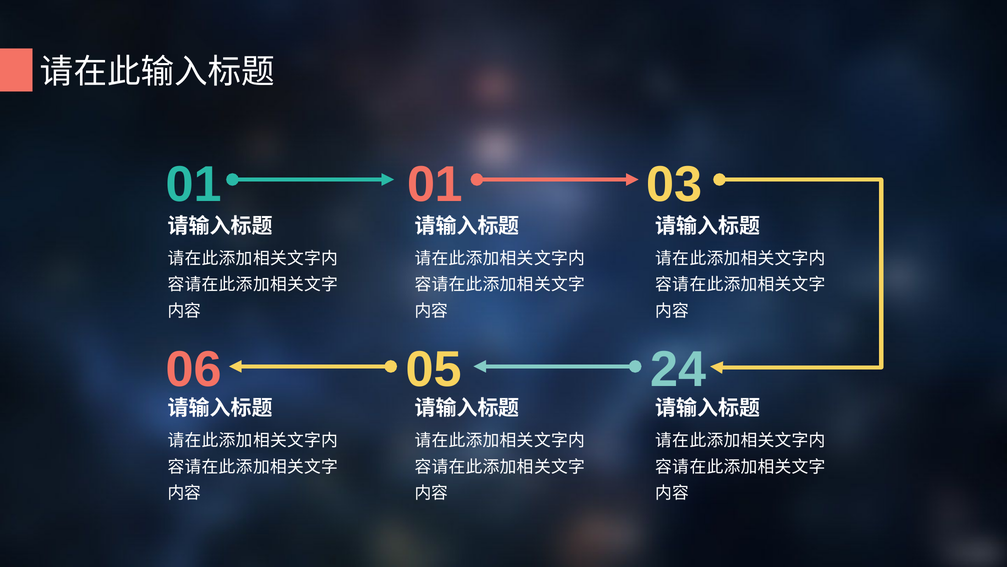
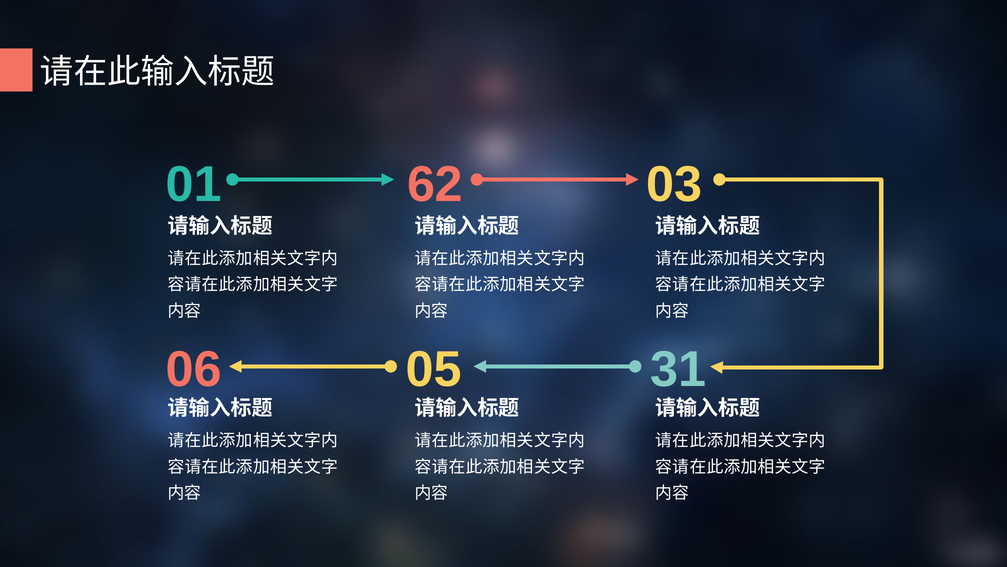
01 01: 01 -> 62
24: 24 -> 31
